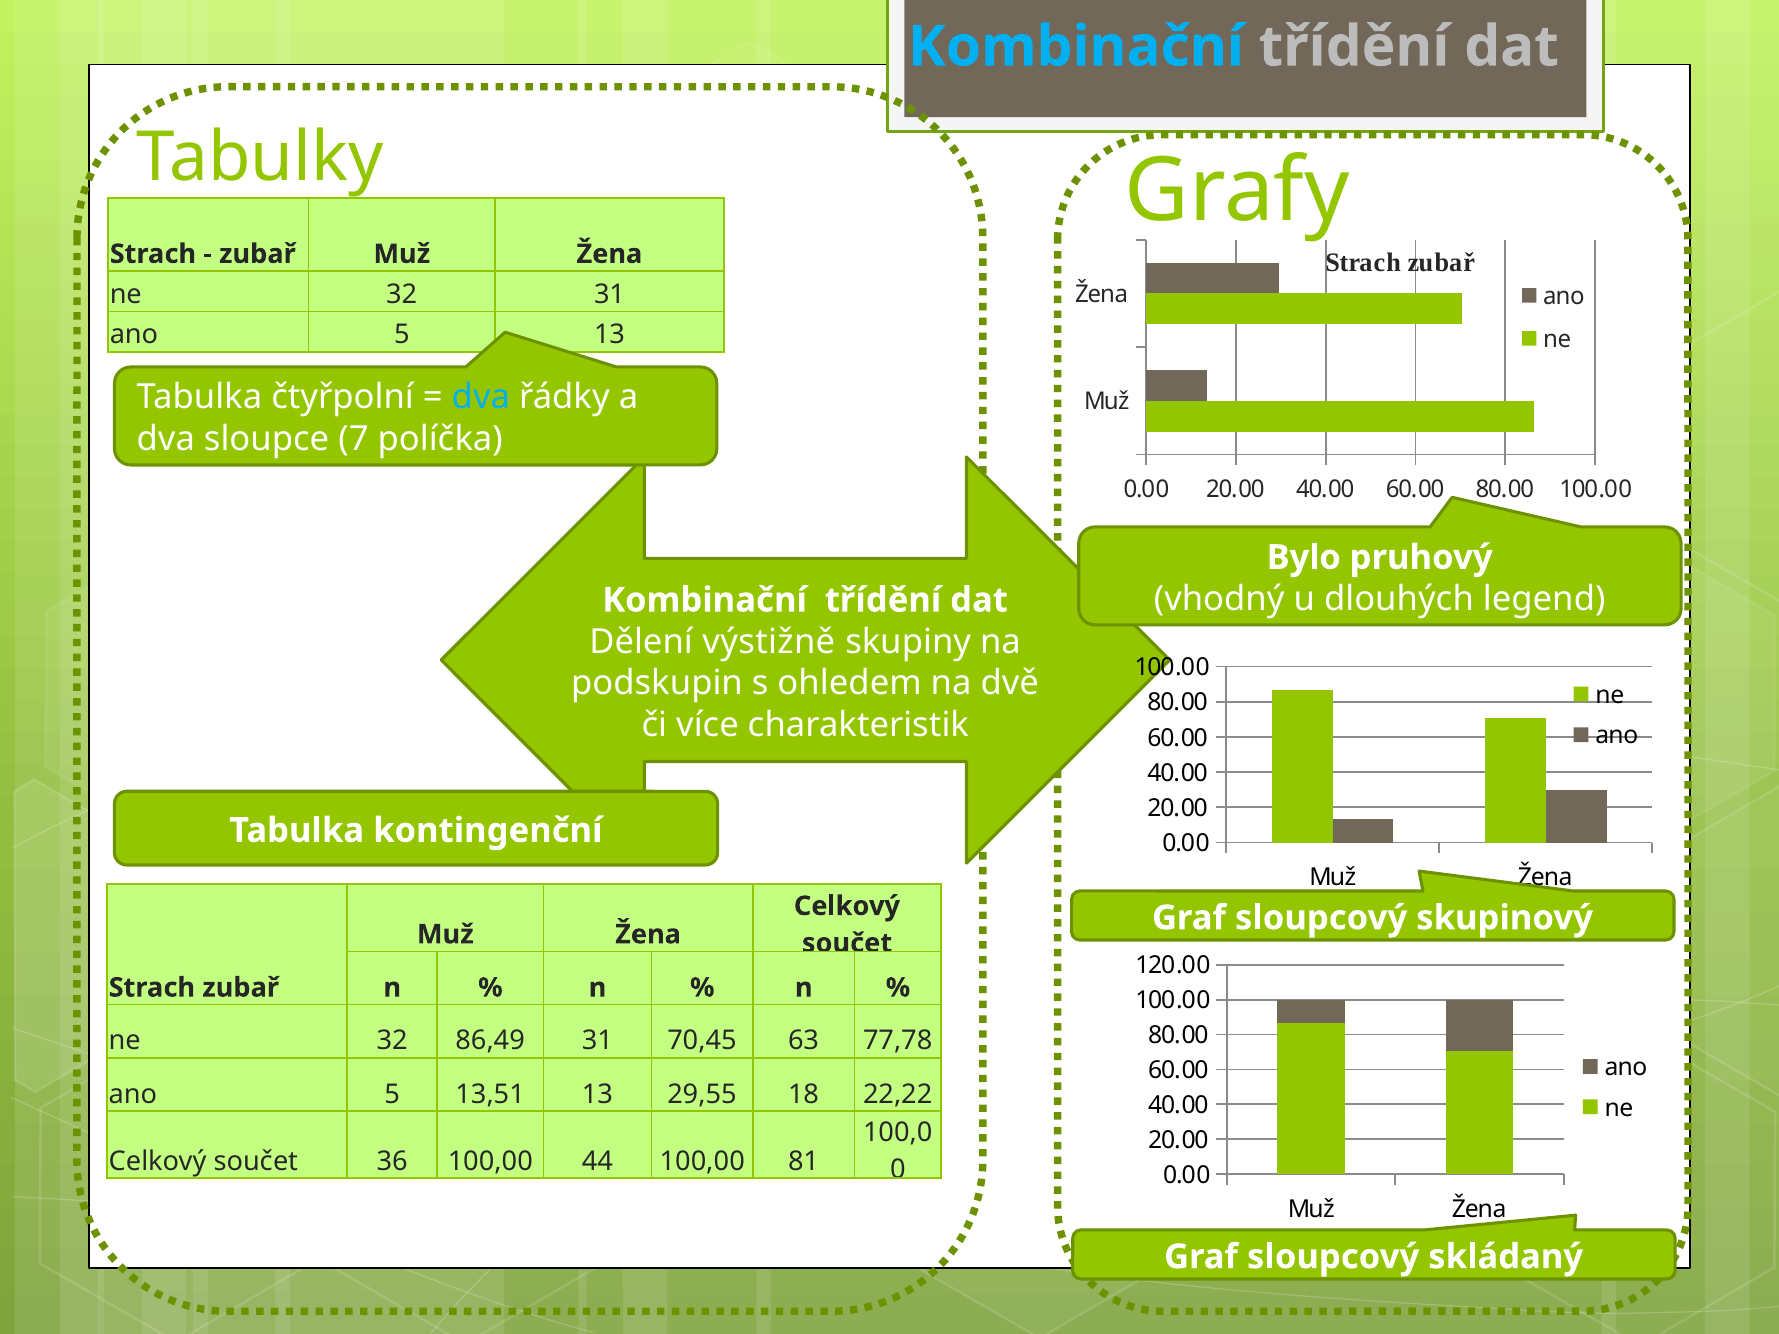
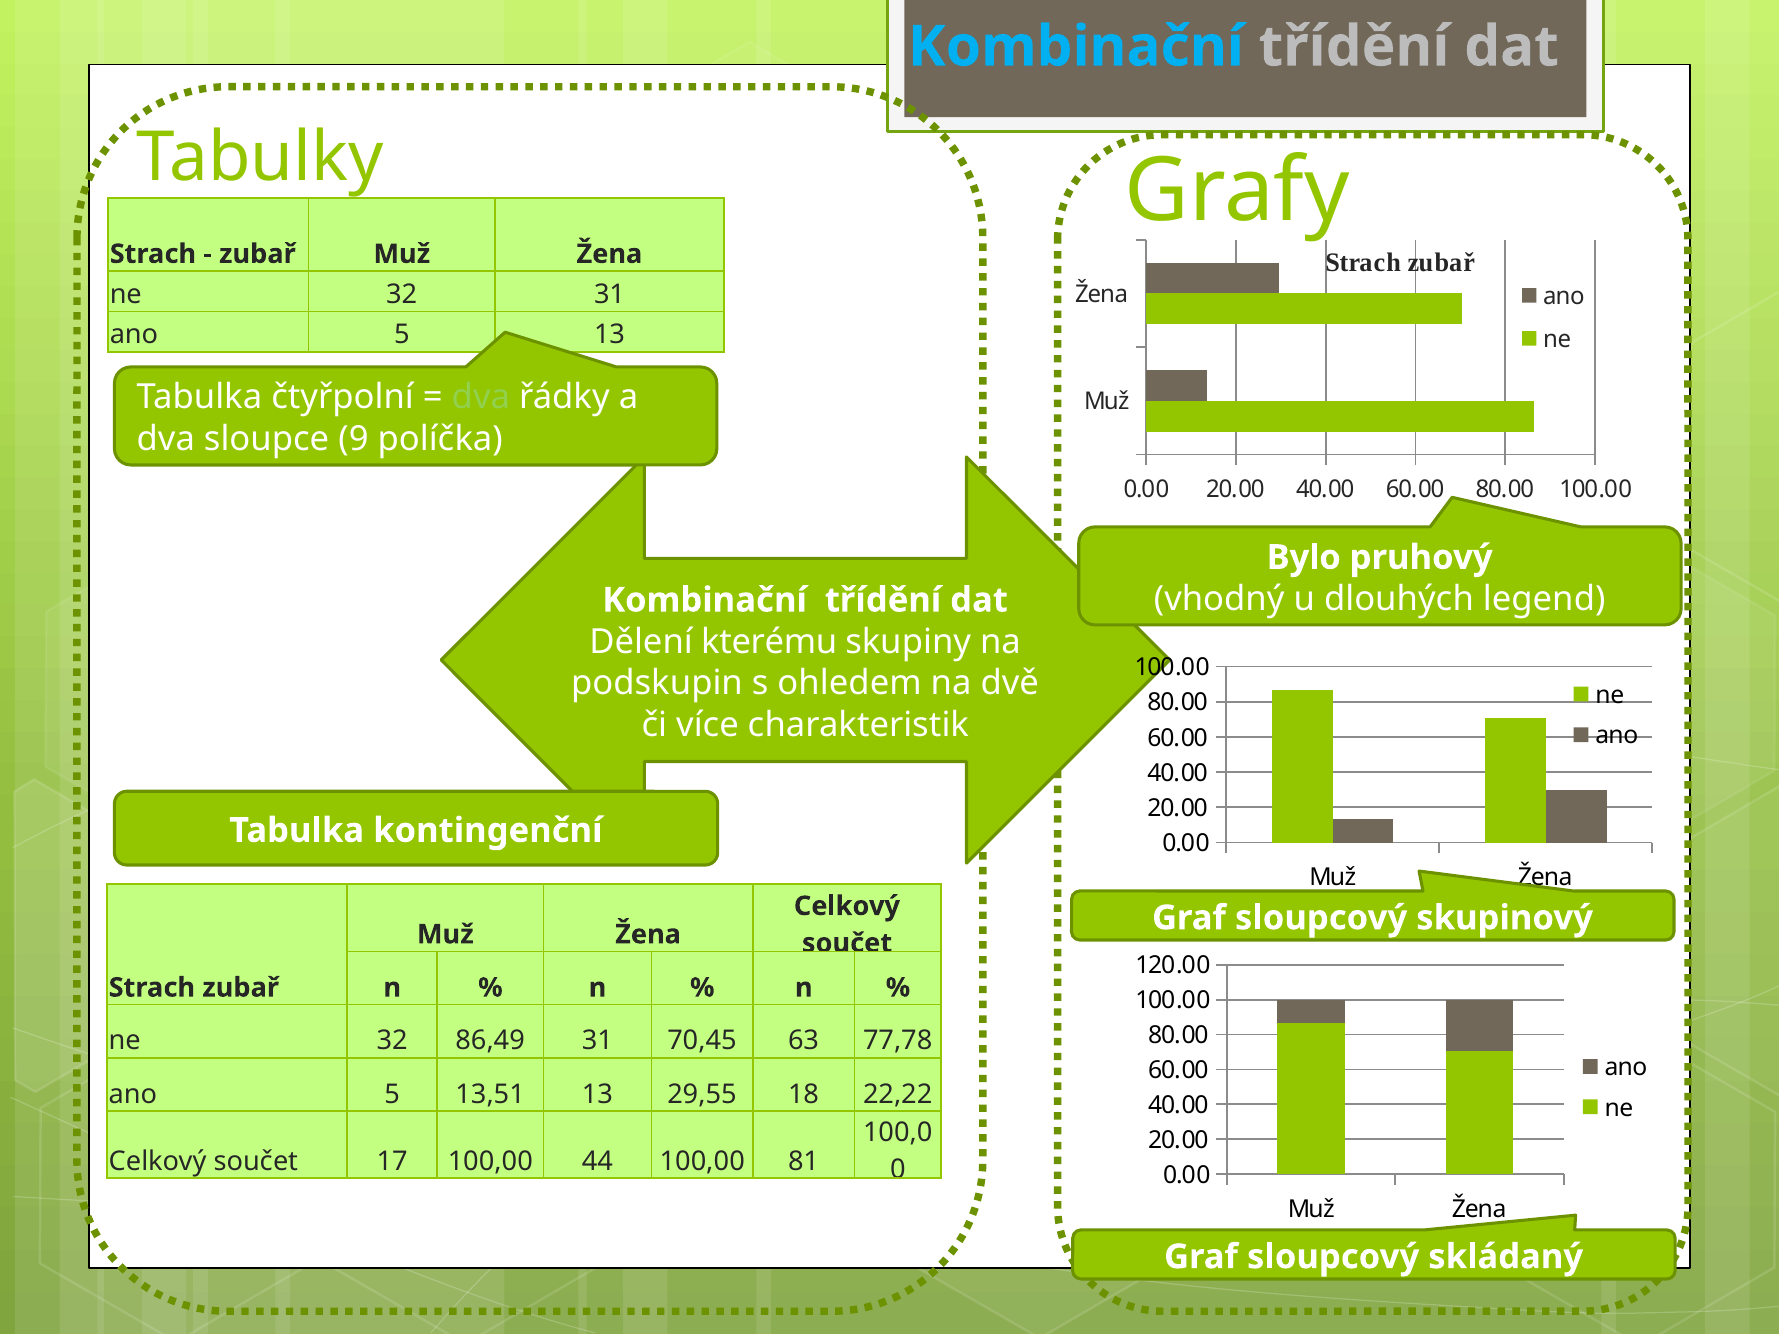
dva at (481, 398) colour: light blue -> light green
7: 7 -> 9
výstižně: výstižně -> kterému
36: 36 -> 17
